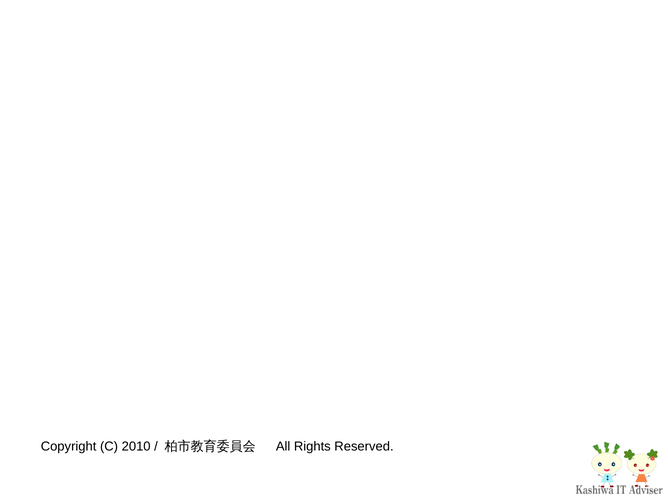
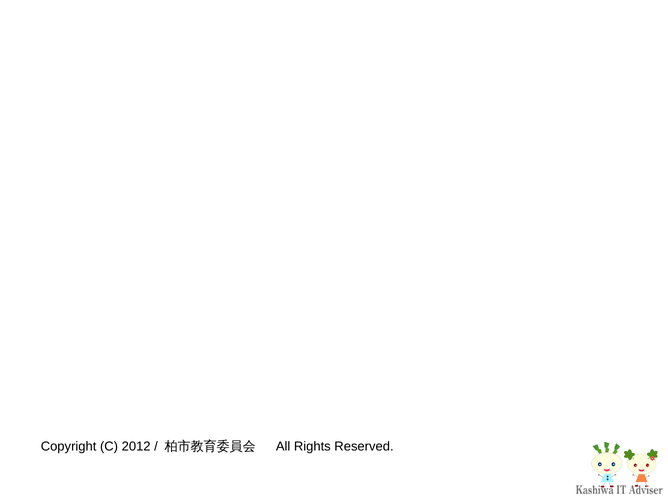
2010: 2010 -> 2012
